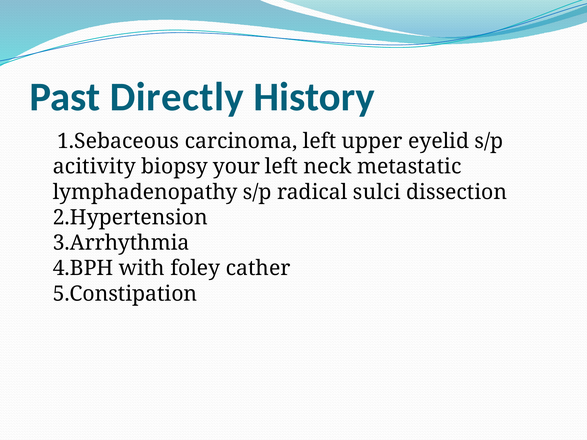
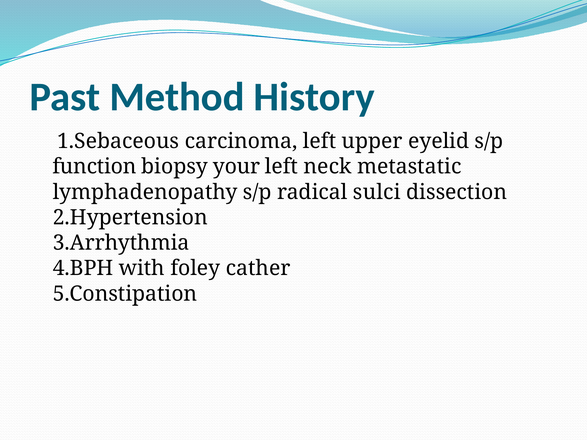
Directly: Directly -> Method
acitivity: acitivity -> function
